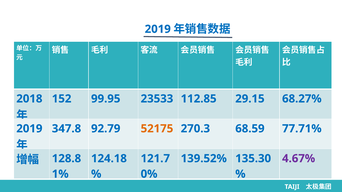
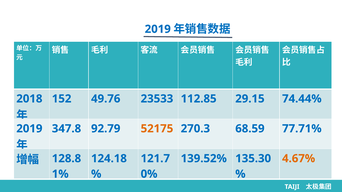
99.95: 99.95 -> 49.76
68.27%: 68.27% -> 74.44%
4.67% colour: purple -> orange
